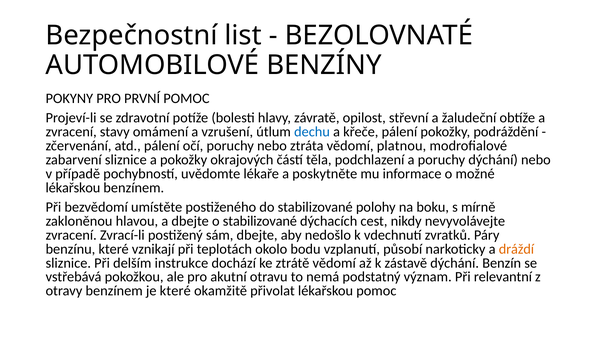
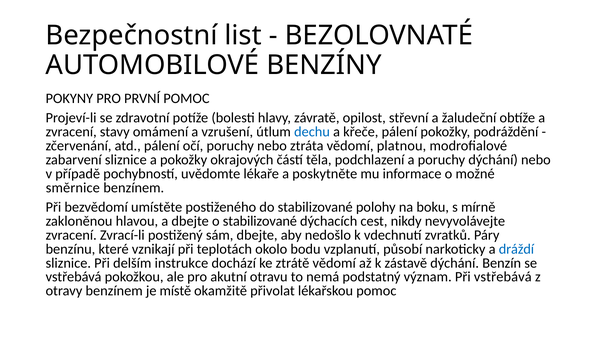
lékařskou at (73, 187): lékařskou -> směrnice
dráždí colour: orange -> blue
Při relevantní: relevantní -> vstřebává
je které: které -> místě
